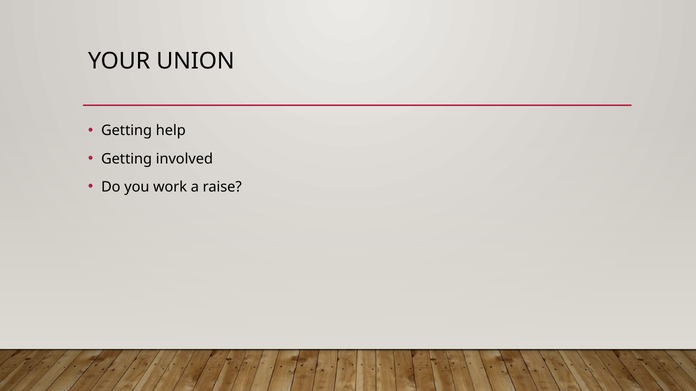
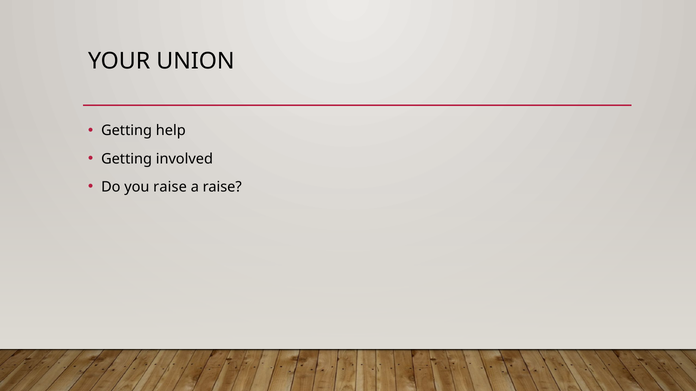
you work: work -> raise
